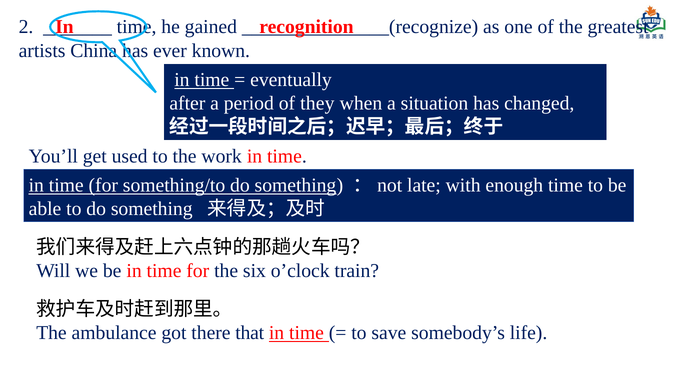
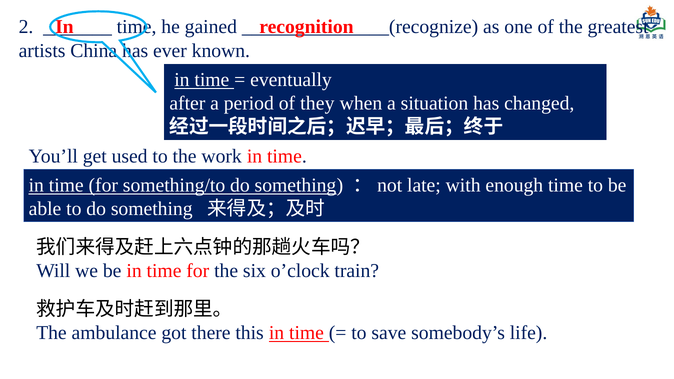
that: that -> this
